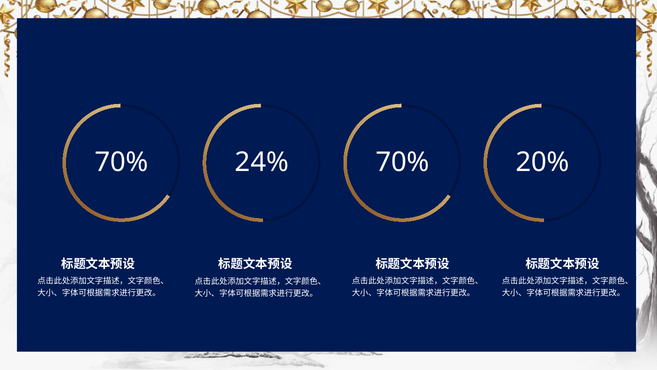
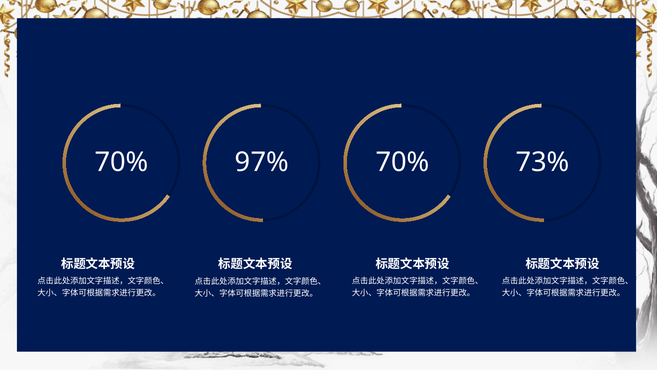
24%: 24% -> 97%
20%: 20% -> 73%
